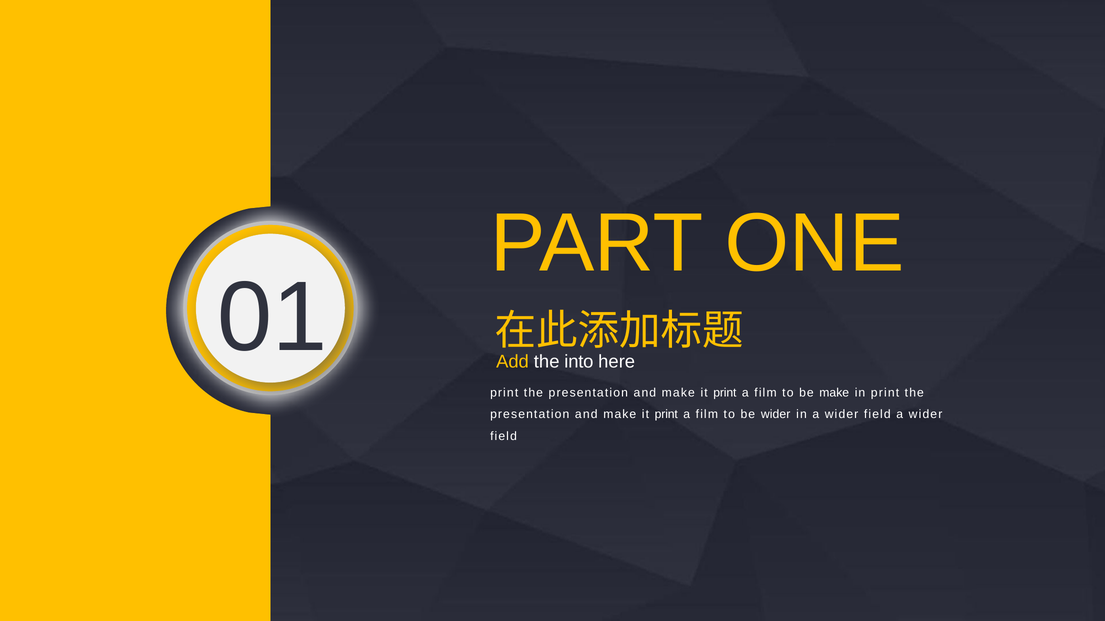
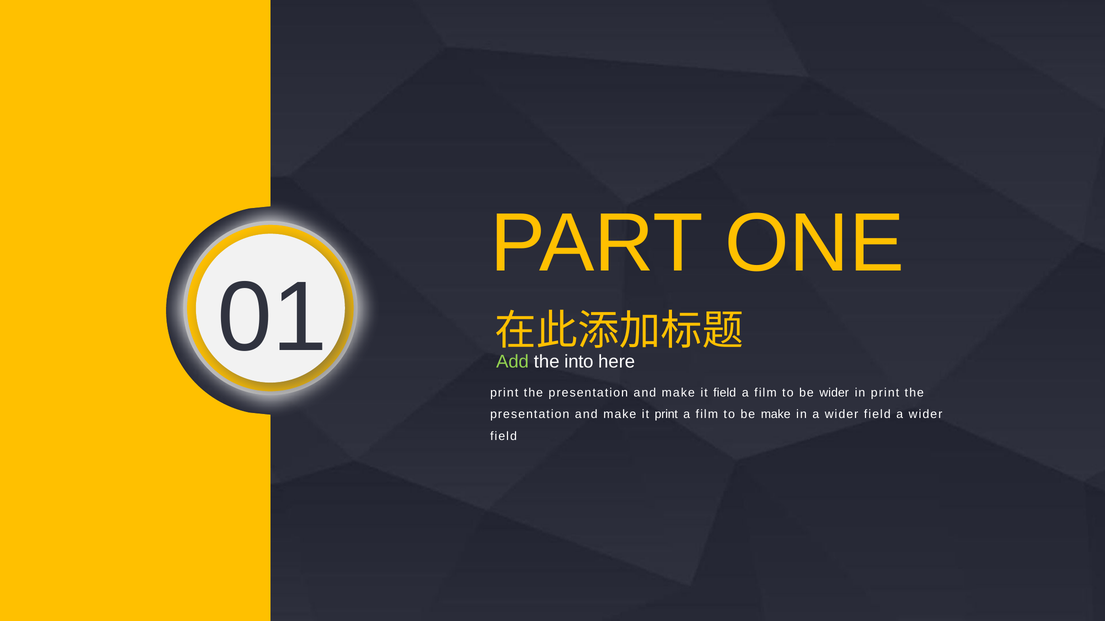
Add colour: yellow -> light green
print at (725, 393): print -> field
be make: make -> wider
be wider: wider -> make
